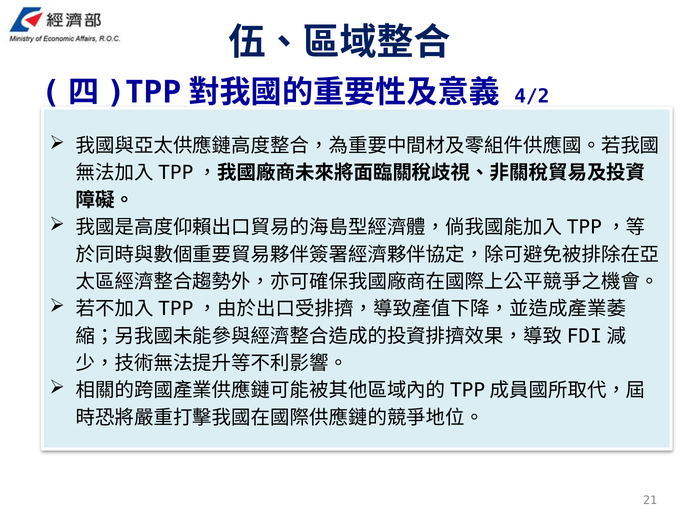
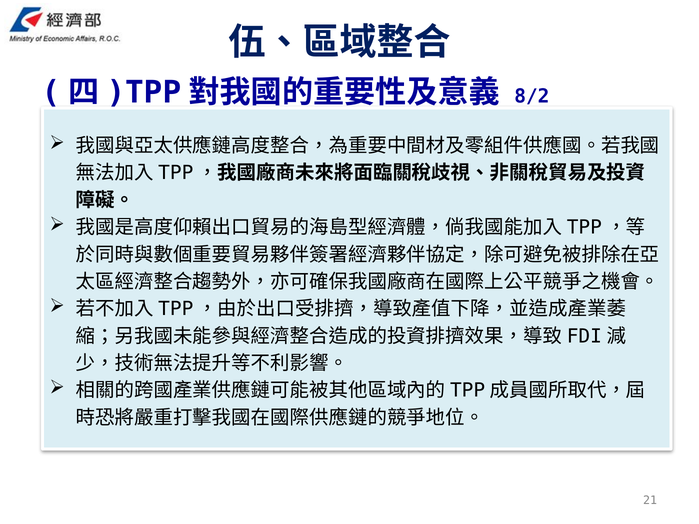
4/2: 4/2 -> 8/2
